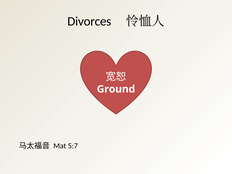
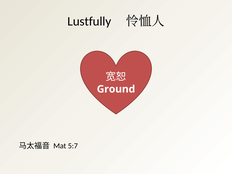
Divorces: Divorces -> Lustfully
